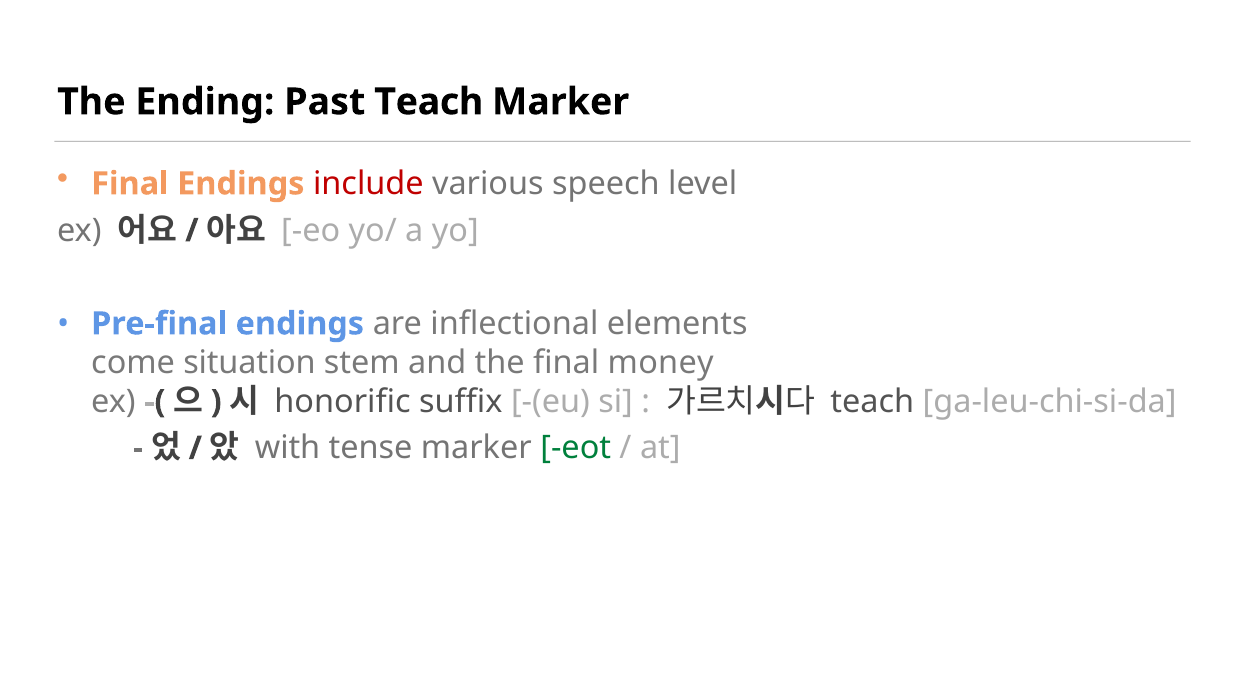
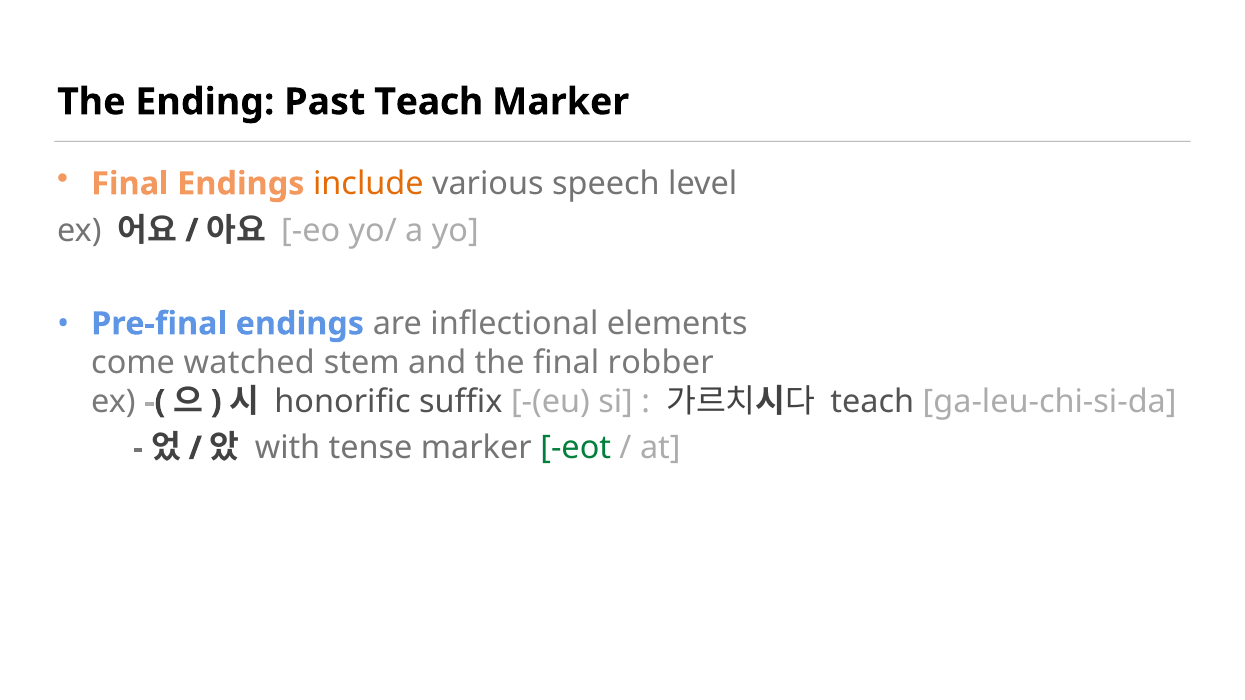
include colour: red -> orange
situation: situation -> watched
money: money -> robber
